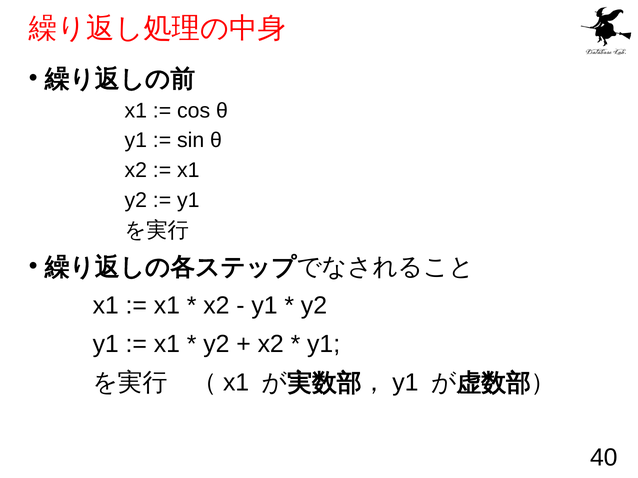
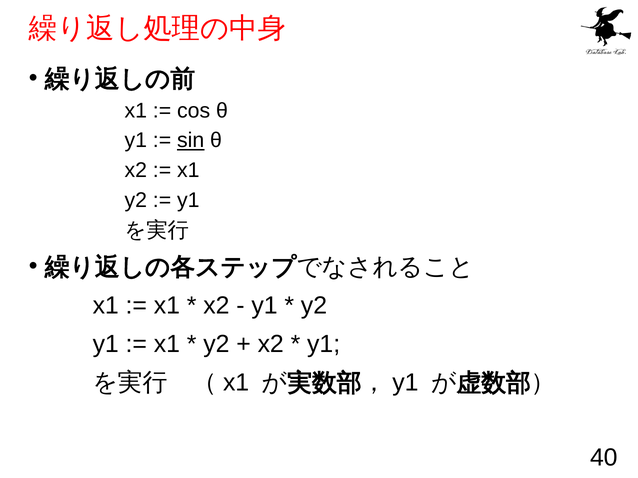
sin underline: none -> present
